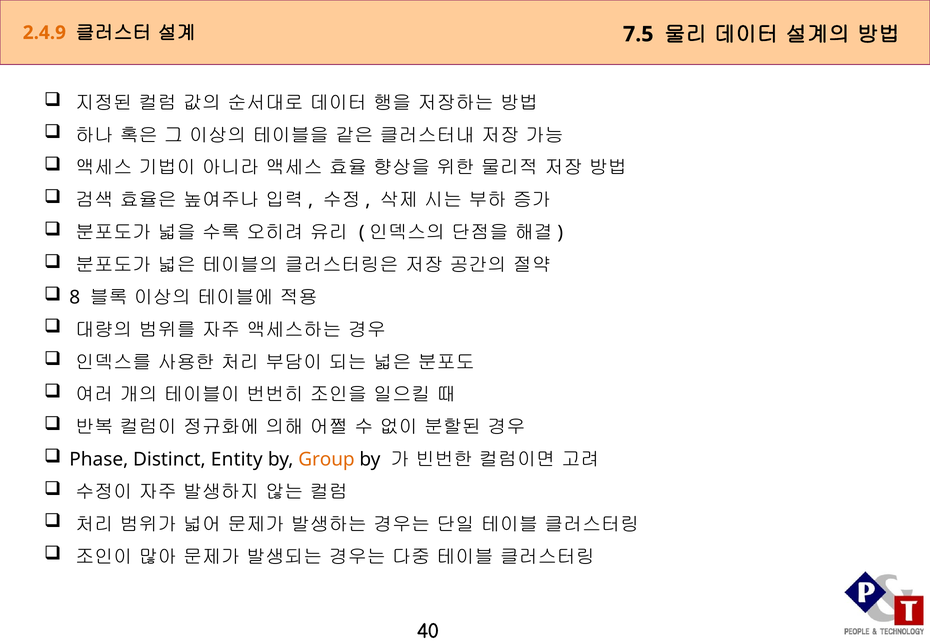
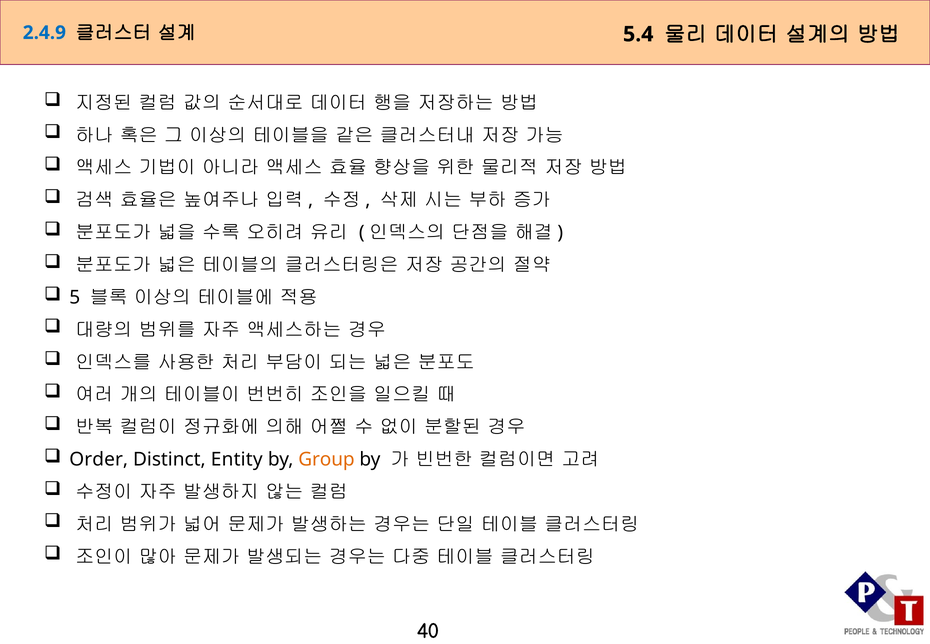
2.4.9 colour: orange -> blue
7.5: 7.5 -> 5.4
8: 8 -> 5
Phase: Phase -> Order
